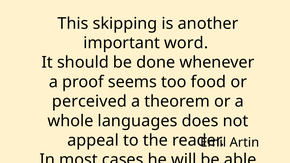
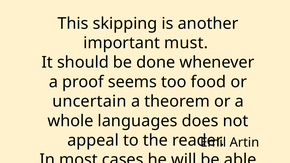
word: word -> must
perceived: perceived -> uncertain
